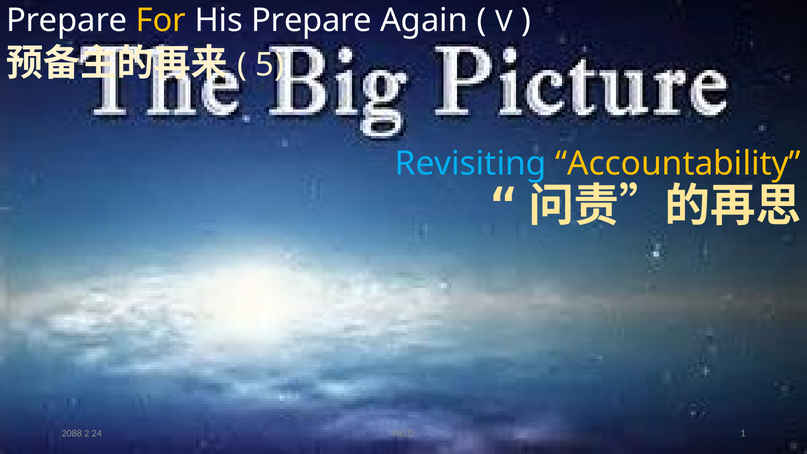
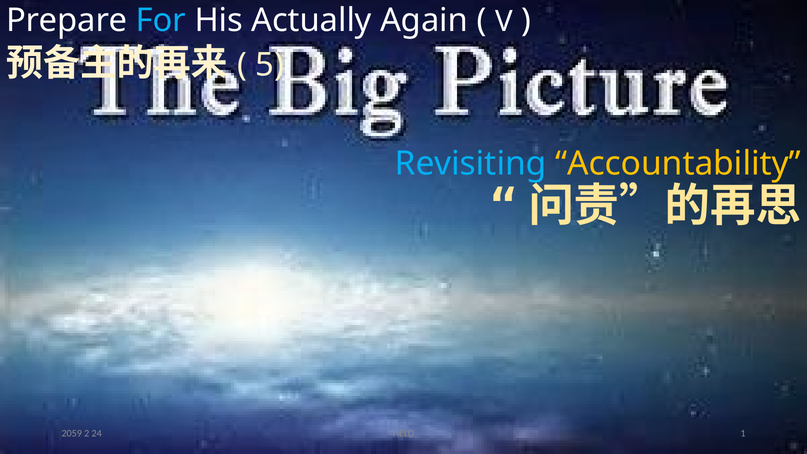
For colour: yellow -> light blue
His Prepare: Prepare -> Actually
2088: 2088 -> 2059
